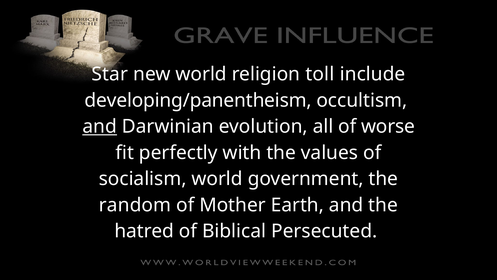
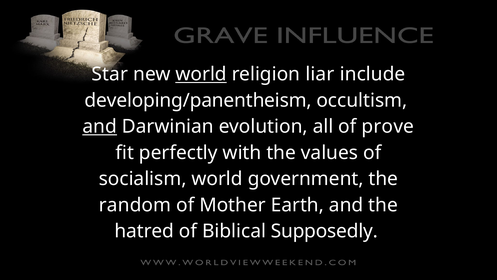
world at (201, 74) underline: none -> present
toll: toll -> liar
worse: worse -> prove
Persecuted: Persecuted -> Supposedly
